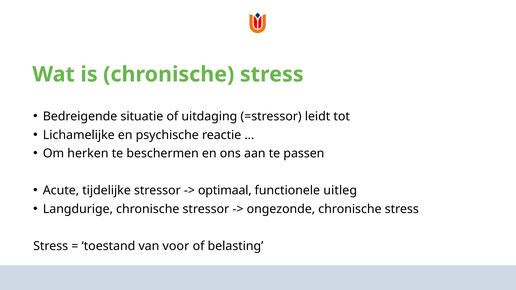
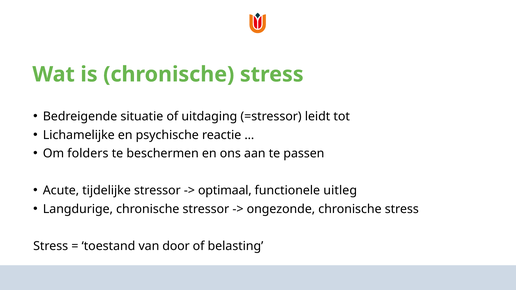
herken: herken -> folders
voor: voor -> door
